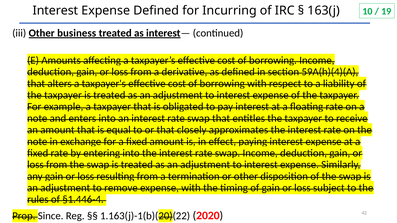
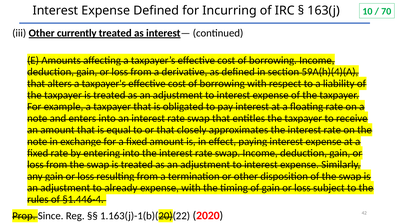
19: 19 -> 70
business: business -> currently
remove: remove -> already
